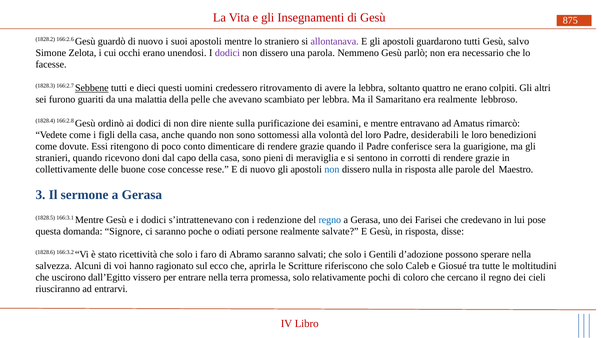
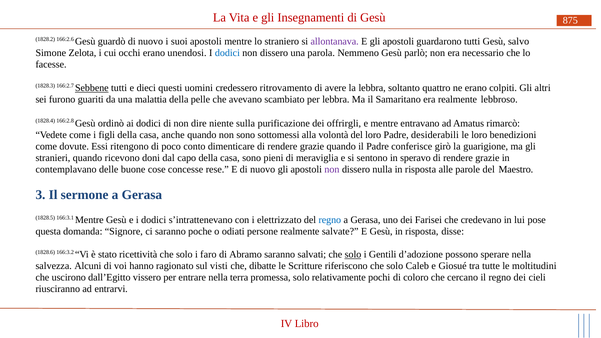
dodici at (227, 53) colour: purple -> blue
esamini: esamini -> offrirgli
sera: sera -> girò
corrotti: corrotti -> speravo
collettivamente: collettivamente -> contemplavano
non at (332, 170) colour: blue -> purple
redenzione: redenzione -> elettrizzato
solo at (353, 255) underline: none -> present
ecco: ecco -> visti
aprirla: aprirla -> dibatte
